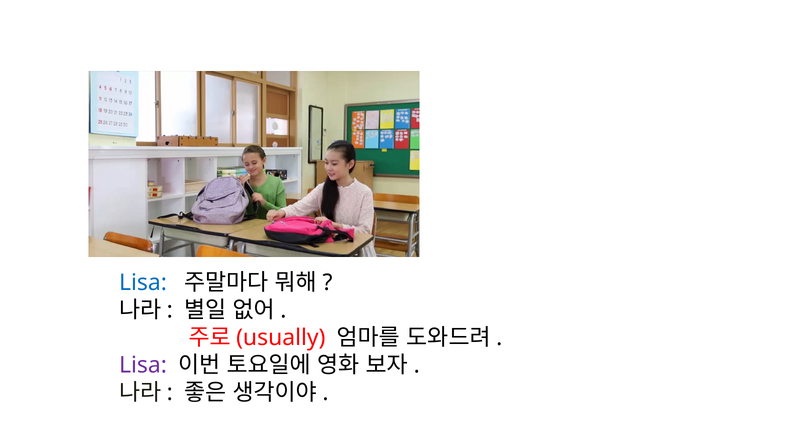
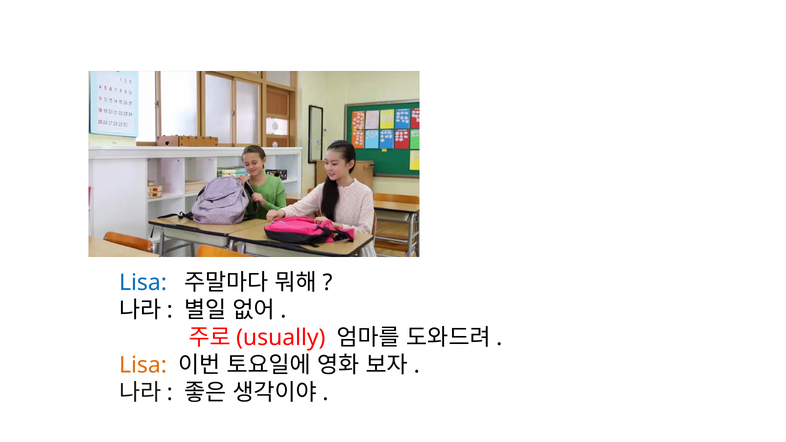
Lisa at (143, 365) colour: purple -> orange
